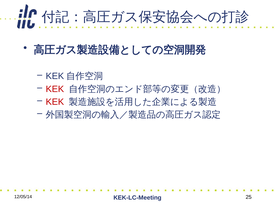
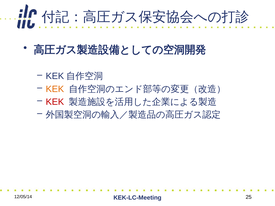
KEK at (55, 89) colour: red -> orange
